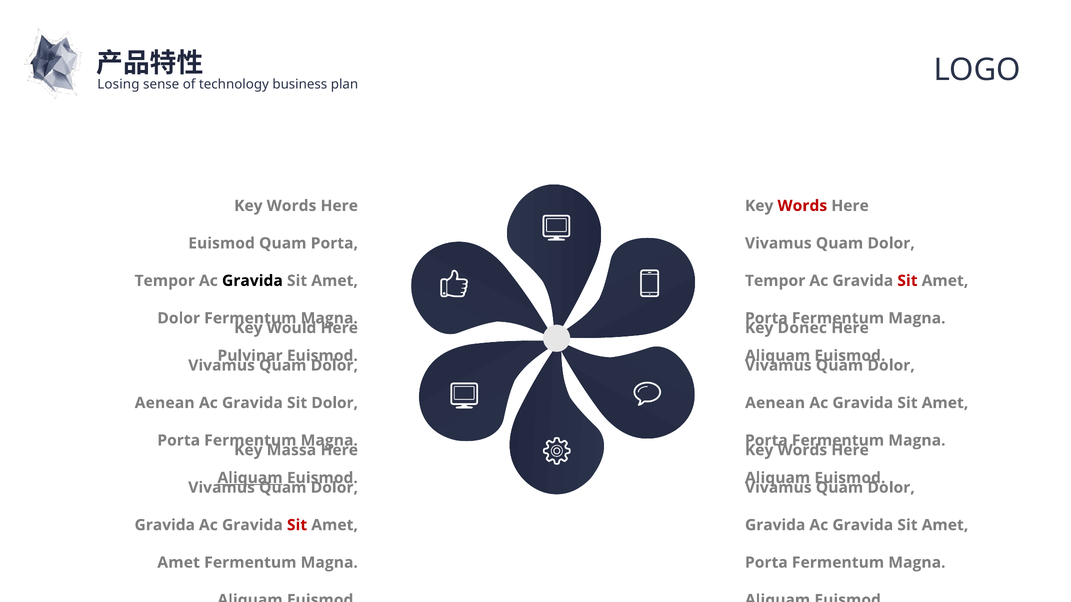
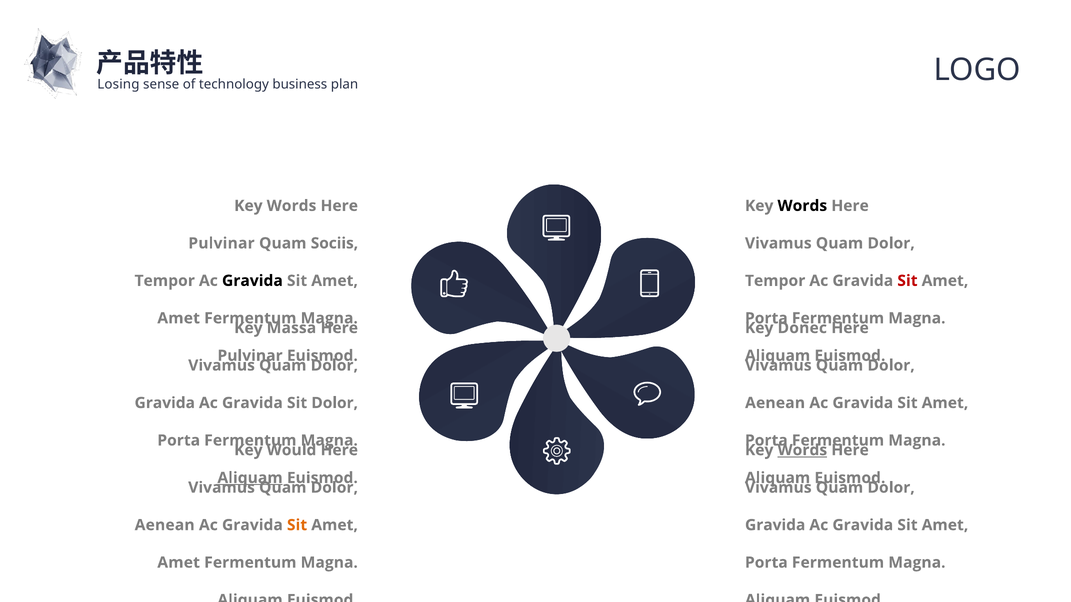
Words at (802, 206) colour: red -> black
Euismod at (222, 243): Euismod -> Pulvinar
Quam Porta: Porta -> Sociis
Dolor at (179, 318): Dolor -> Amet
Would: Would -> Massa
Aenean at (165, 403): Aenean -> Gravida
Massa: Massa -> Would
Words at (802, 450) underline: none -> present
Gravida at (165, 525): Gravida -> Aenean
Sit at (297, 525) colour: red -> orange
